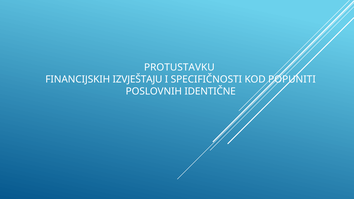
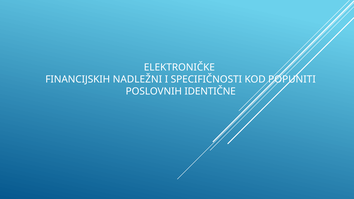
PROTUSTAVKU: PROTUSTAVKU -> ELEKTRONIČKE
IZVJEŠTAJU: IZVJEŠTAJU -> NADLEŽNI
